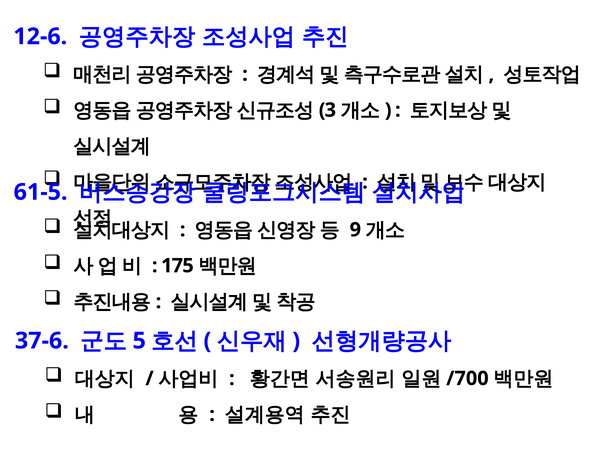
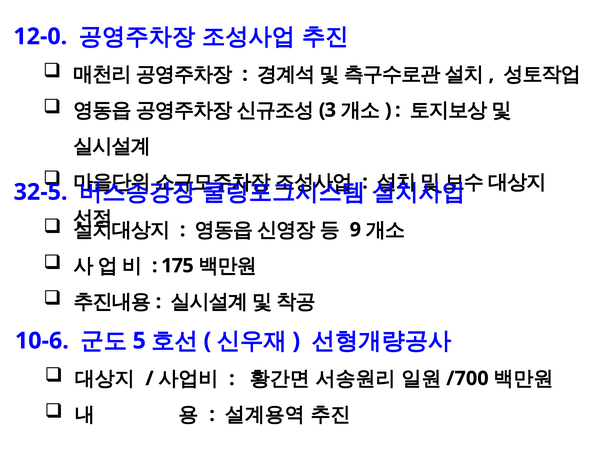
12-6: 12-6 -> 12-0
61-5: 61-5 -> 32-5
37-6: 37-6 -> 10-6
